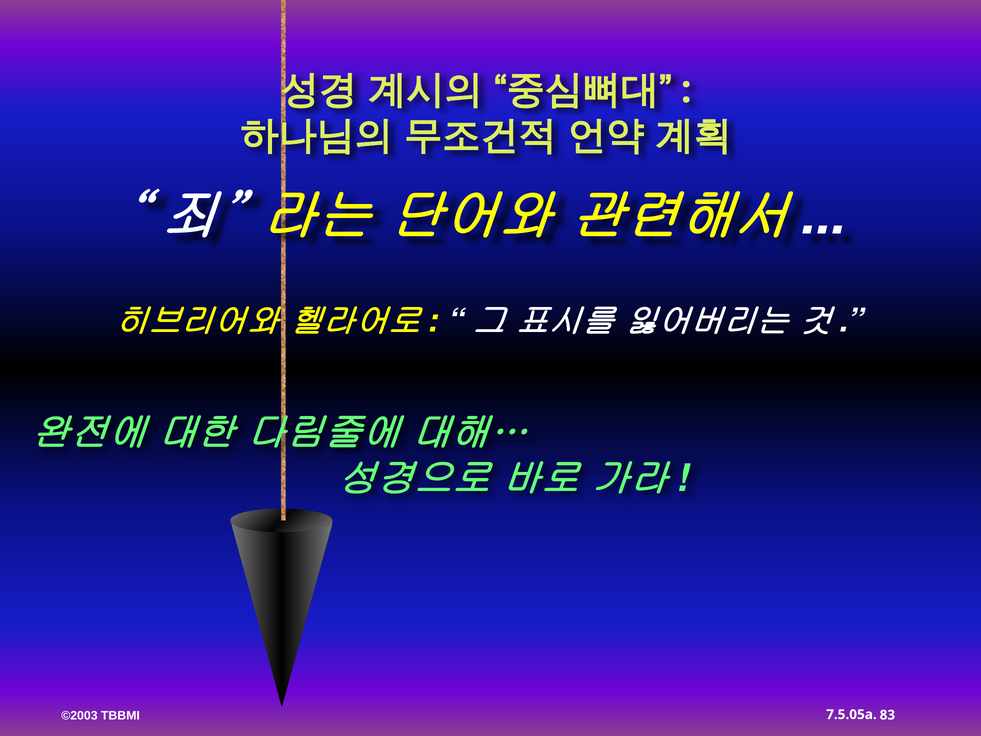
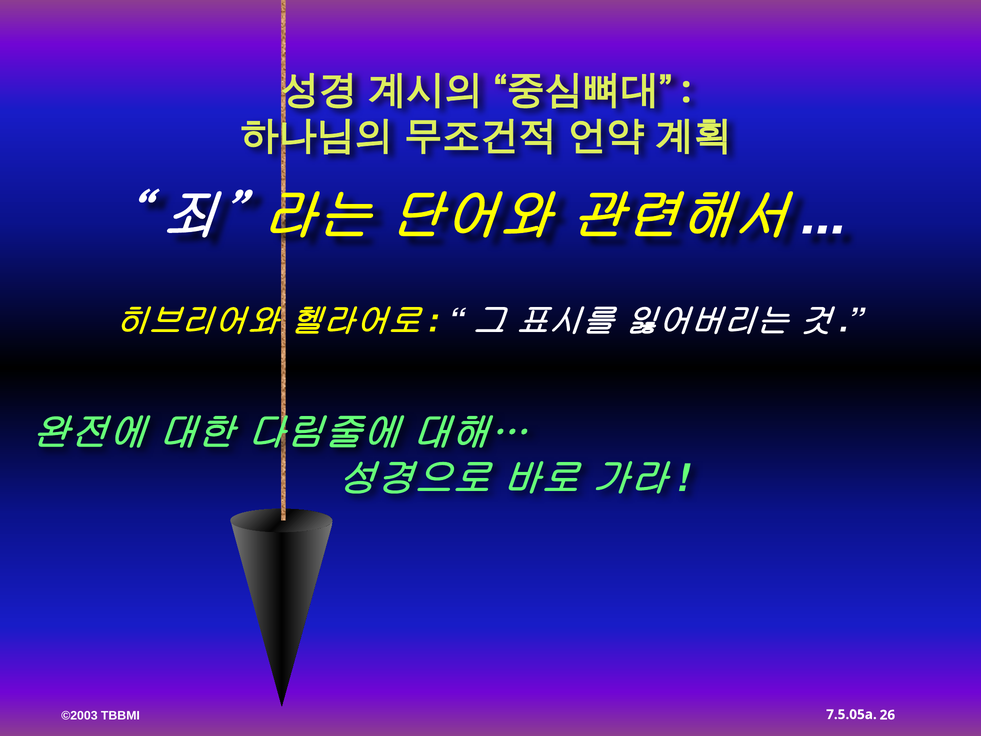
83: 83 -> 26
